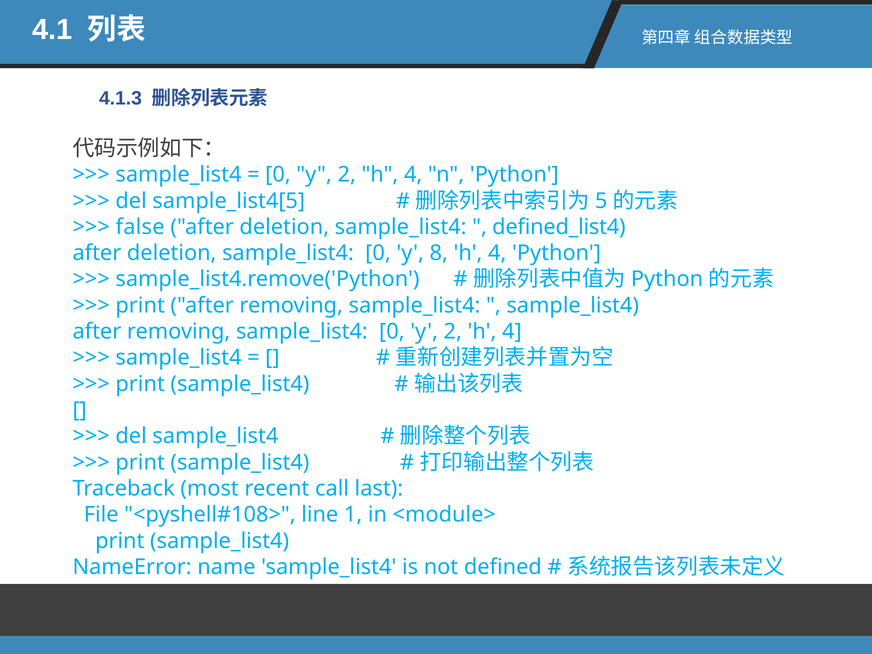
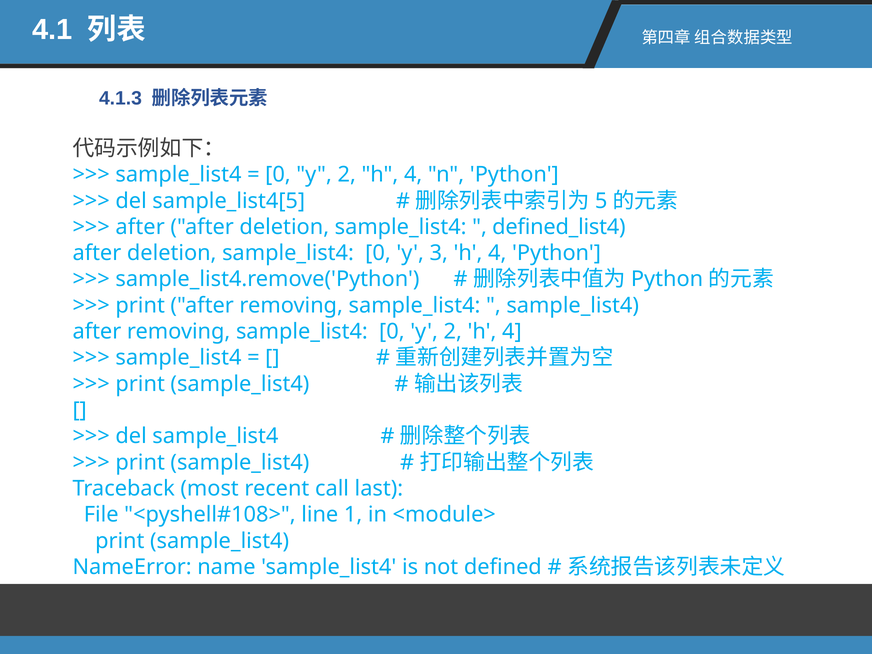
false at (140, 227): false -> after
8: 8 -> 3
